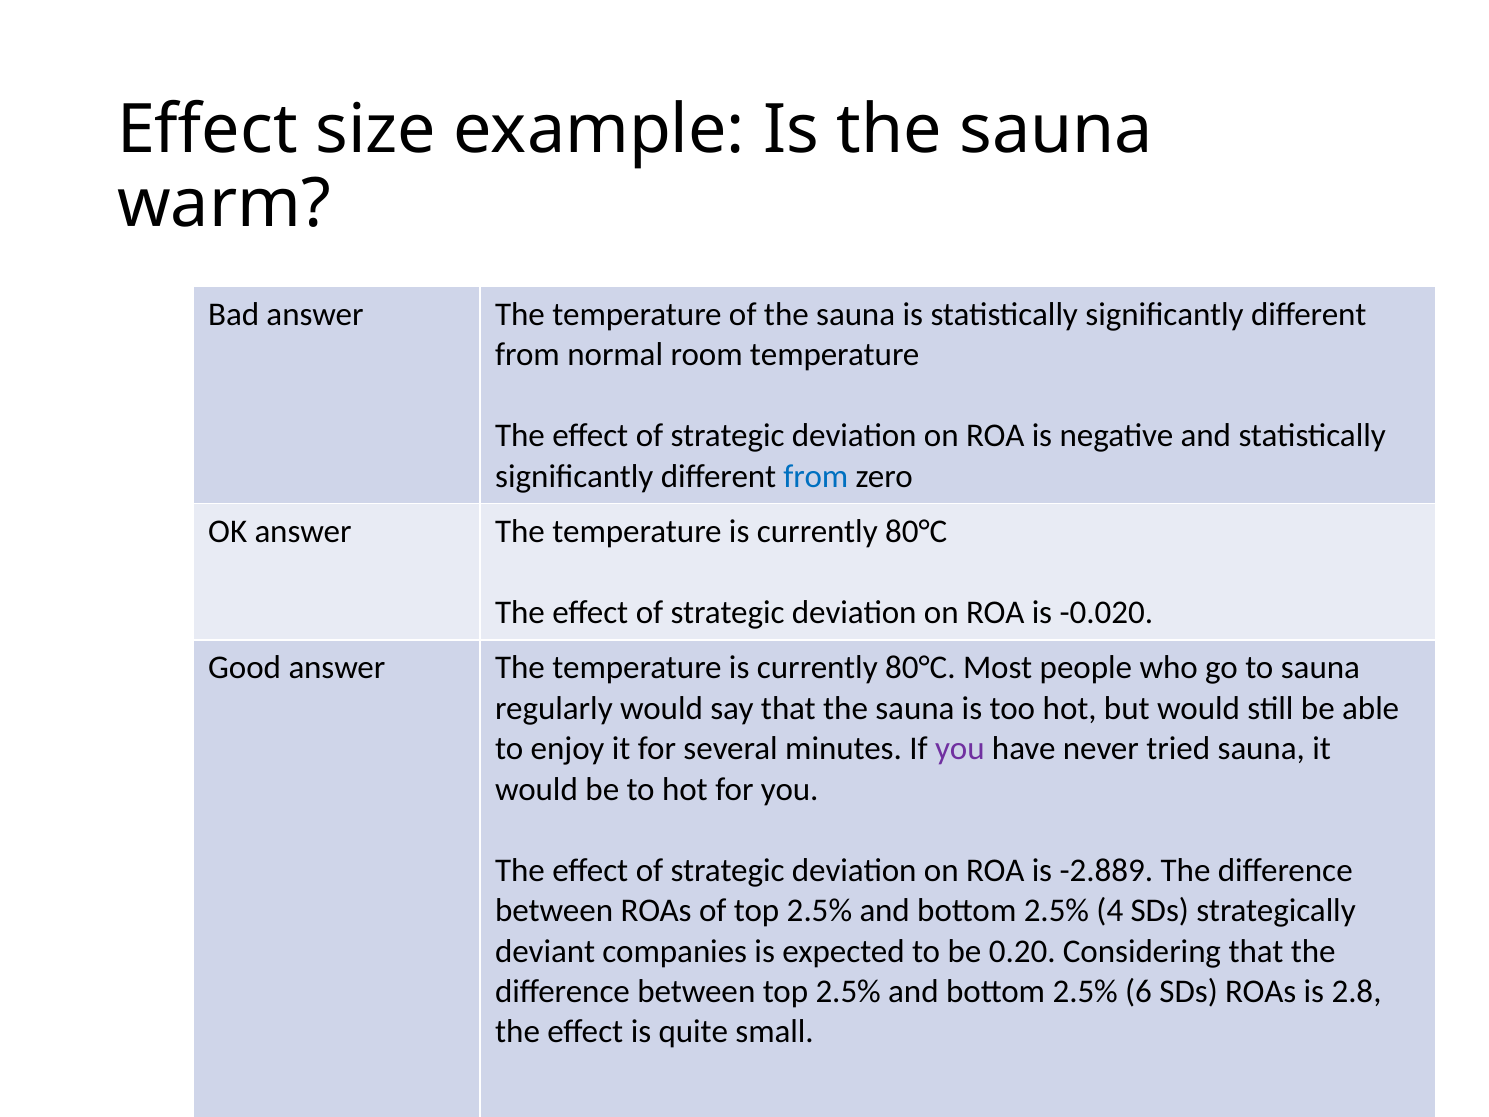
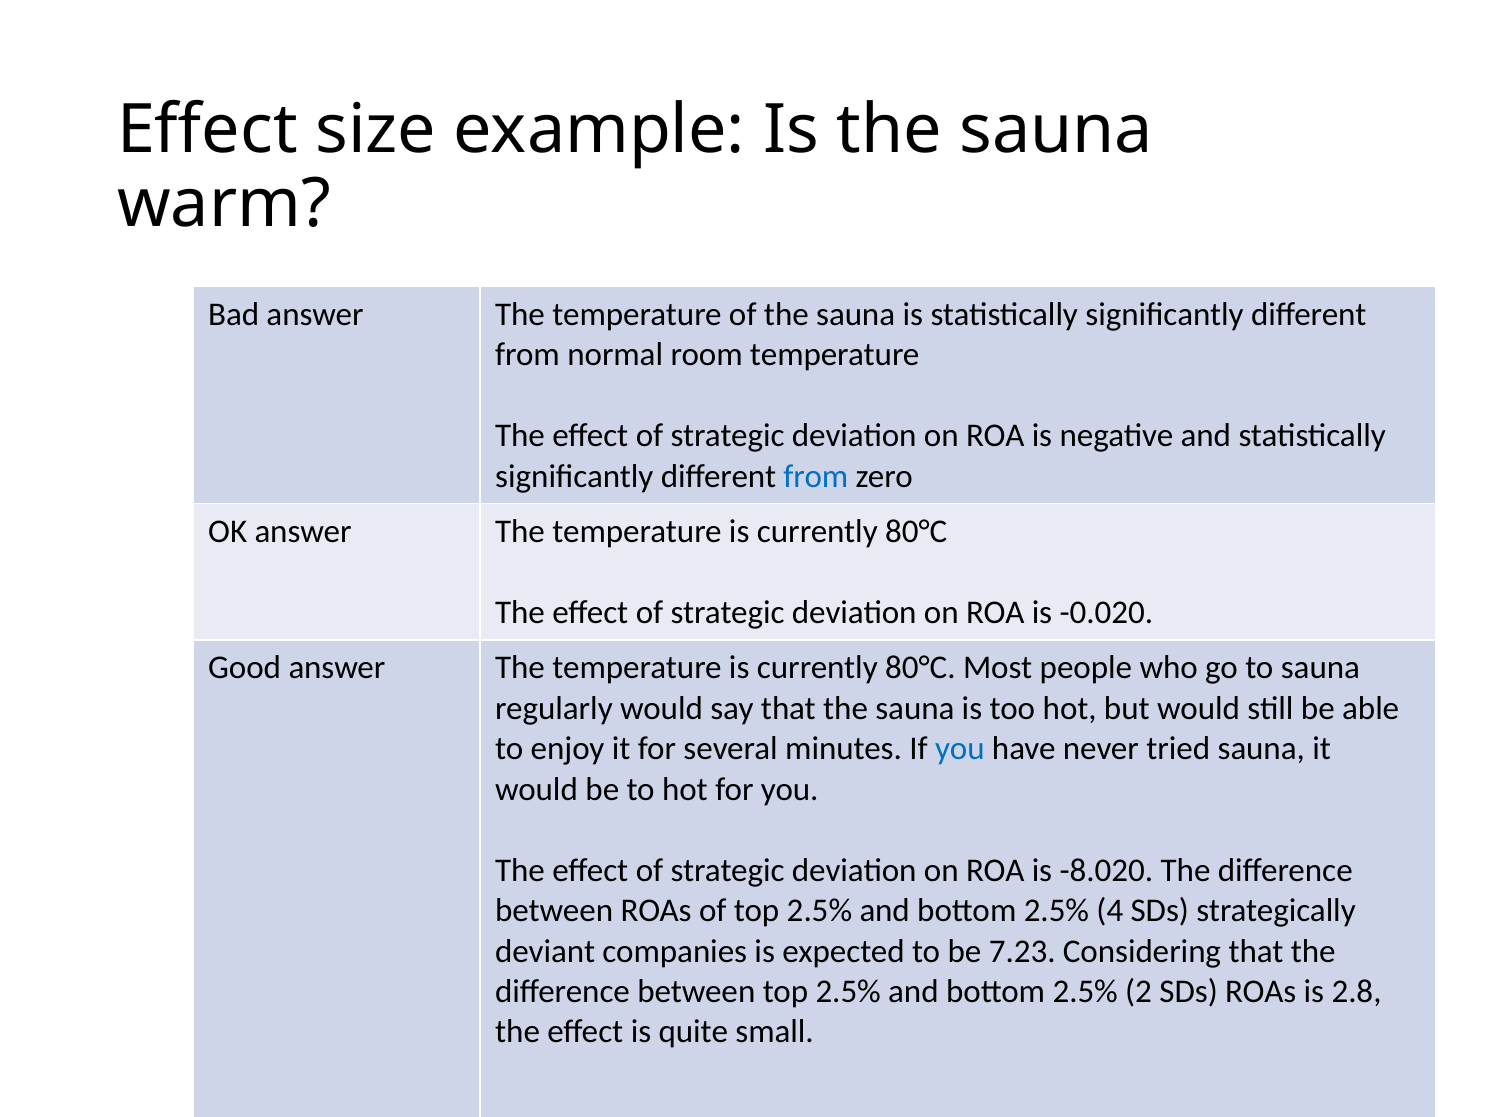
you at (960, 749) colour: purple -> blue
-2.889: -2.889 -> -8.020
0.20: 0.20 -> 7.23
6: 6 -> 2
